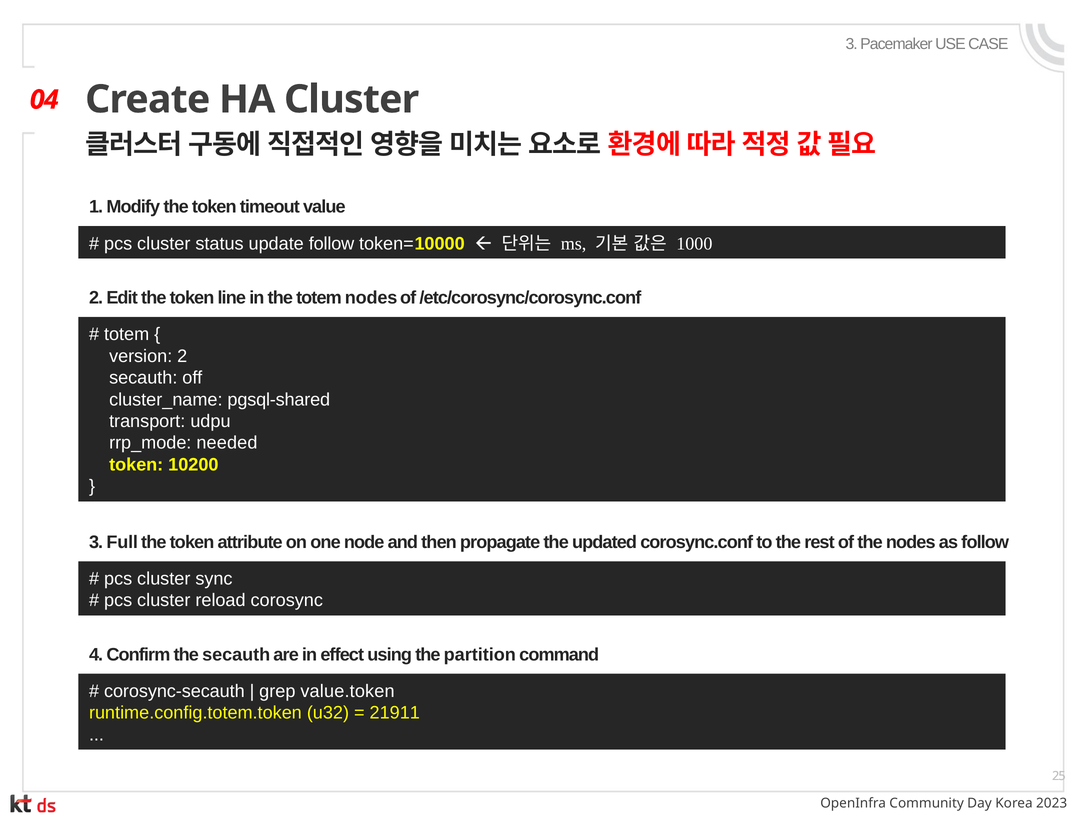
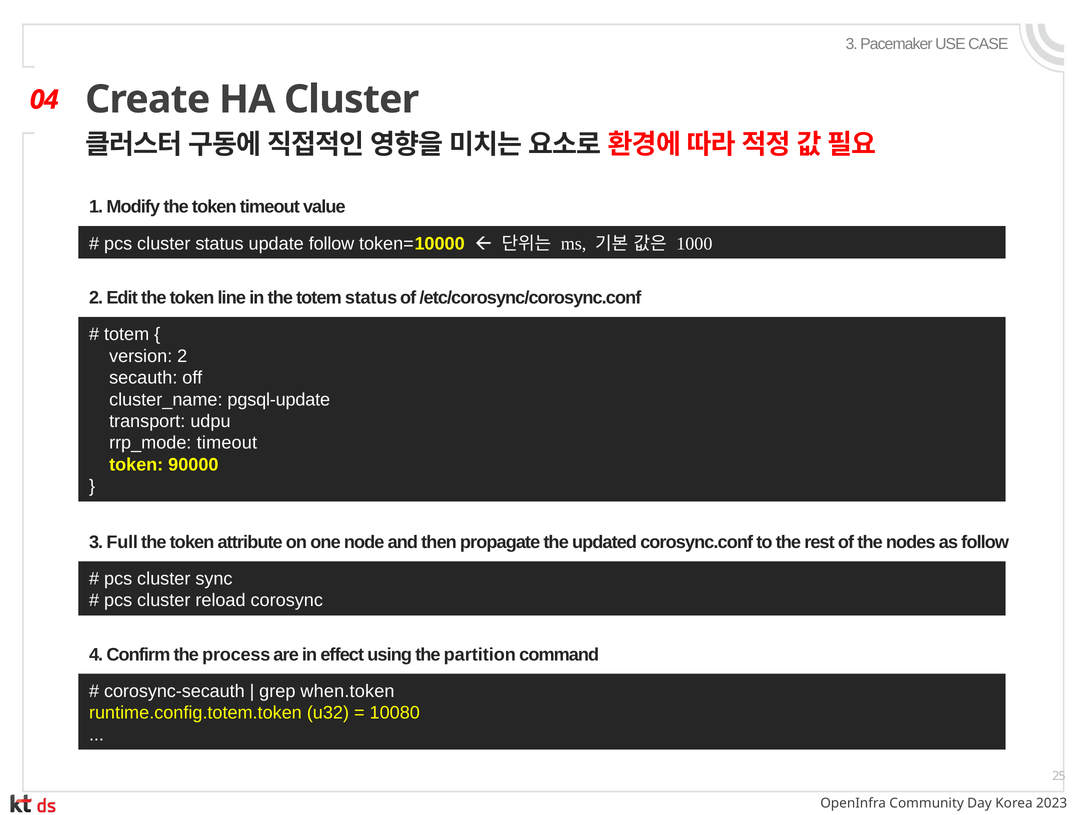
totem nodes: nodes -> status
pgsql-shared: pgsql-shared -> pgsql-update
rrp_mode needed: needed -> timeout
10200: 10200 -> 90000
the secauth: secauth -> process
value.token: value.token -> when.token
21911: 21911 -> 10080
